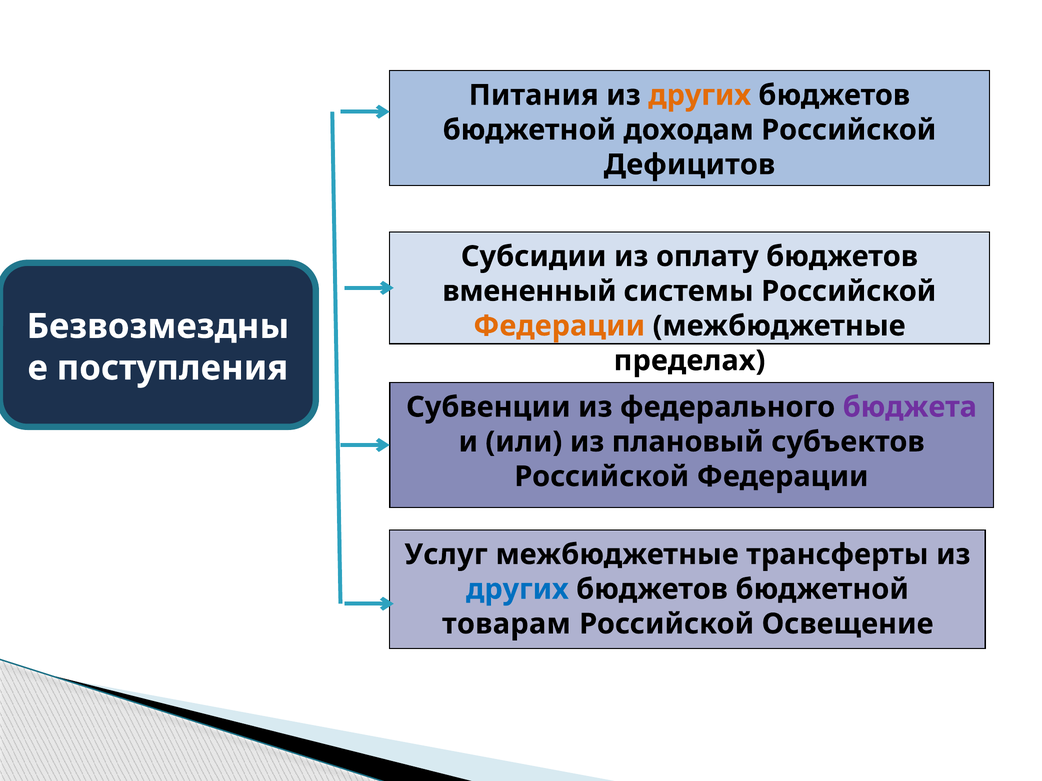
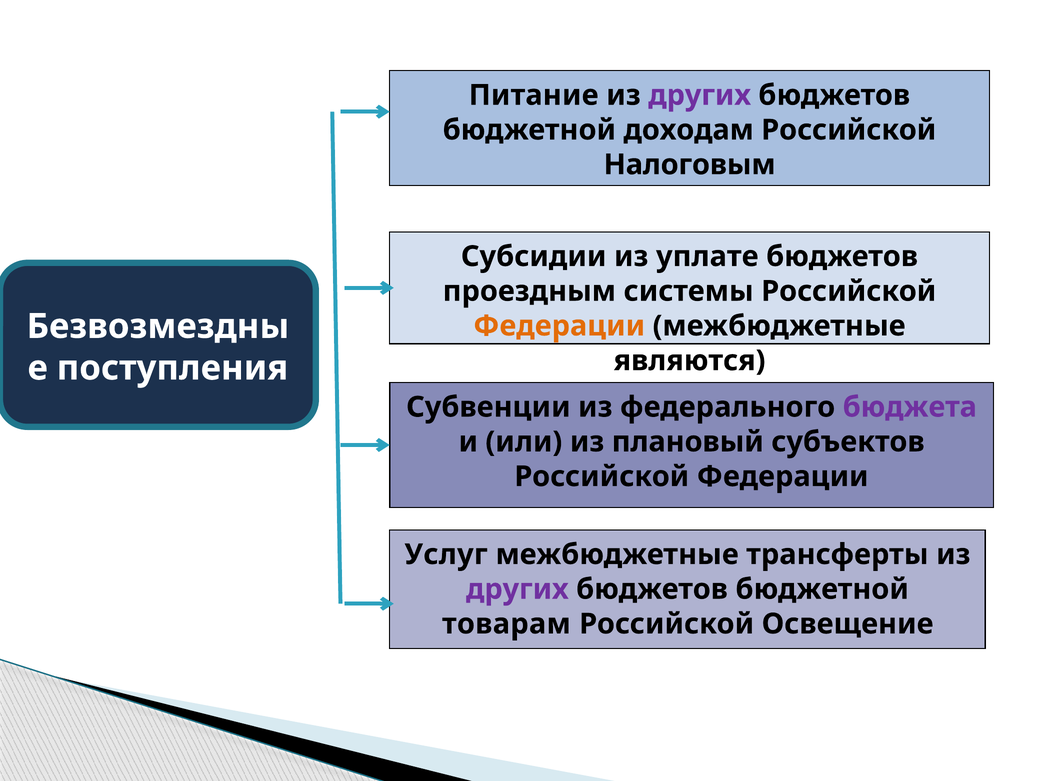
Питания: Питания -> Питание
других at (700, 95) colour: orange -> purple
Дефицитов: Дефицитов -> Налоговым
оплату: оплату -> уплате
вмененный: вмененный -> проездным
пределах: пределах -> являются
других at (517, 590) colour: blue -> purple
